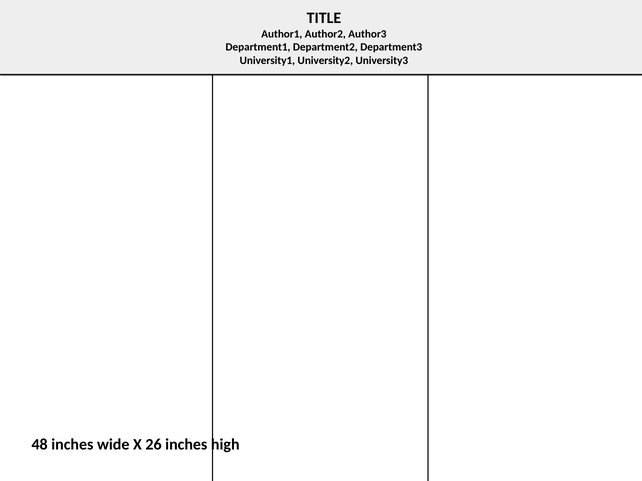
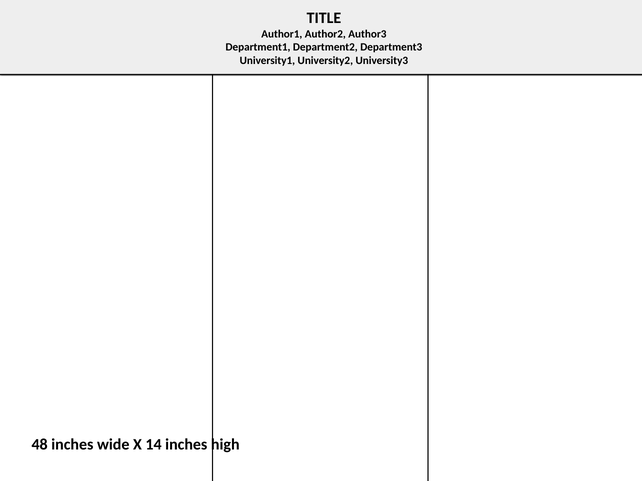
26: 26 -> 14
